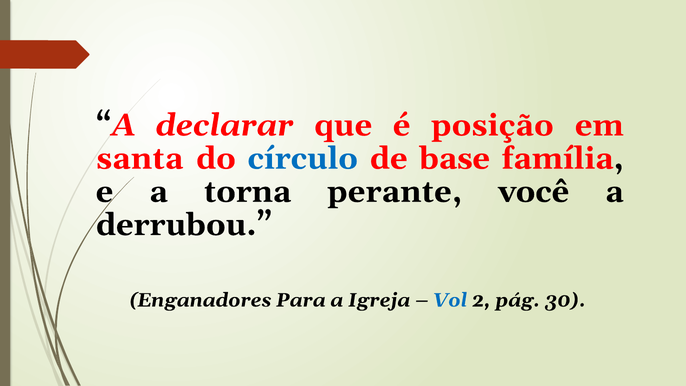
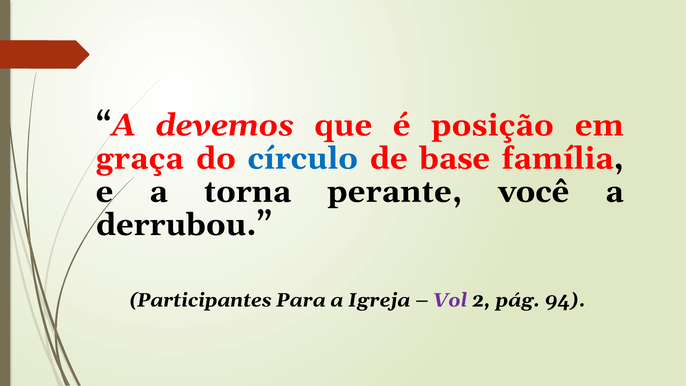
declarar: declarar -> devemos
santa: santa -> graça
Enganadores: Enganadores -> Participantes
Vol colour: blue -> purple
30: 30 -> 94
